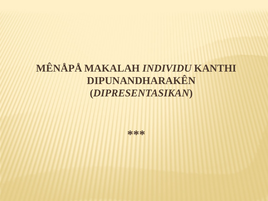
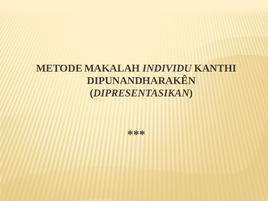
MÊNÅPÅ: MÊNÅPÅ -> METODE
